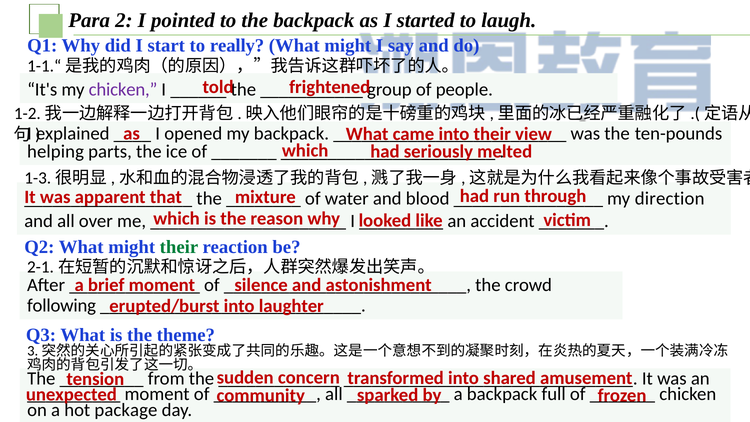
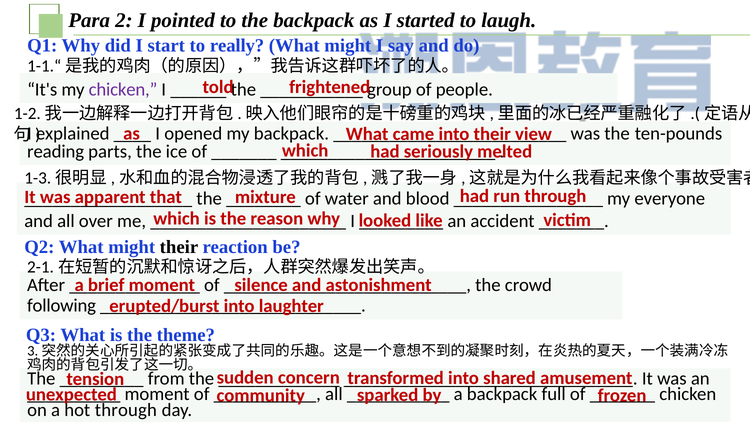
helping: helping -> reading
direction: direction -> everyone
their at (179, 247) colour: green -> black
hot package: package -> through
